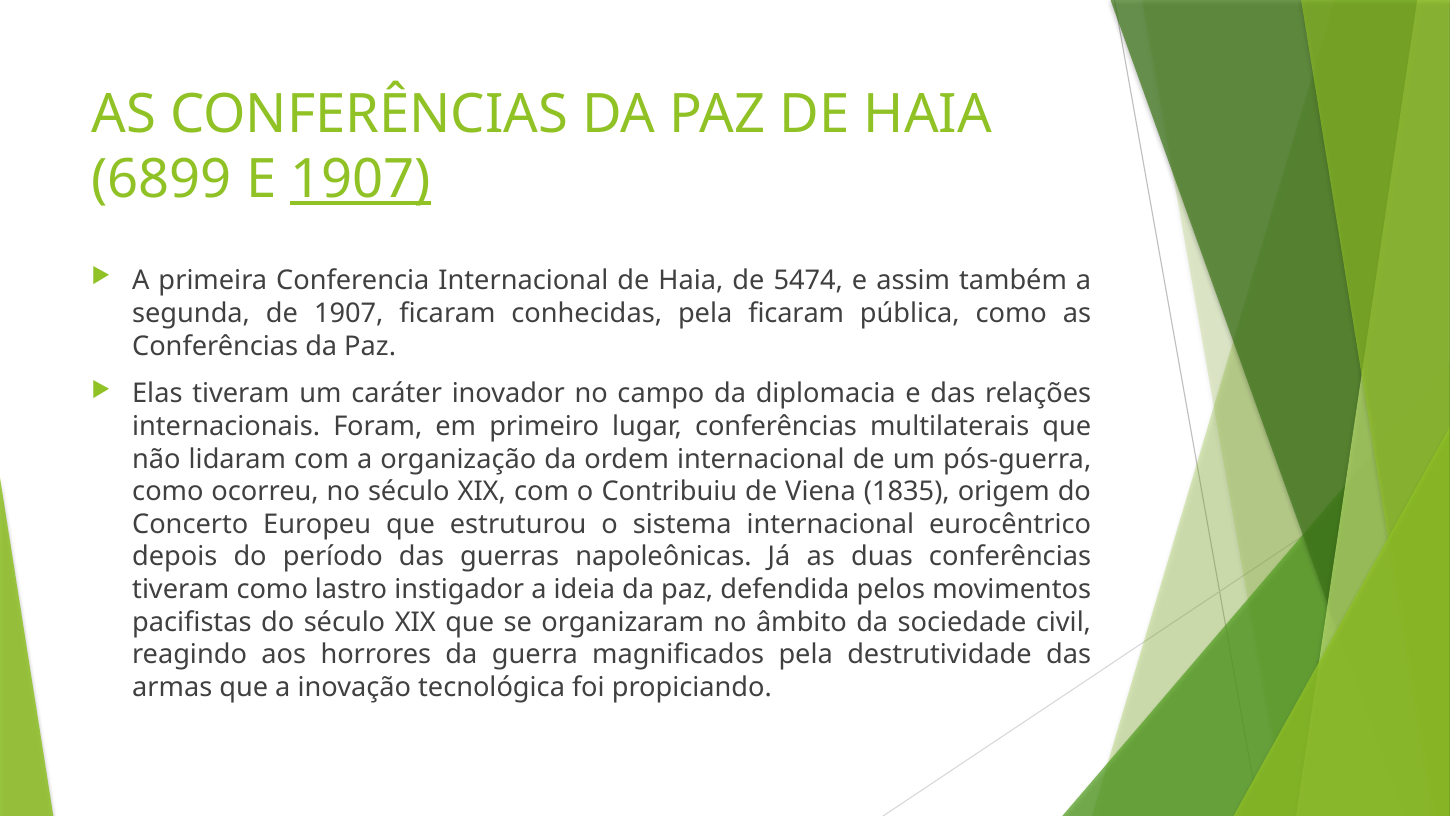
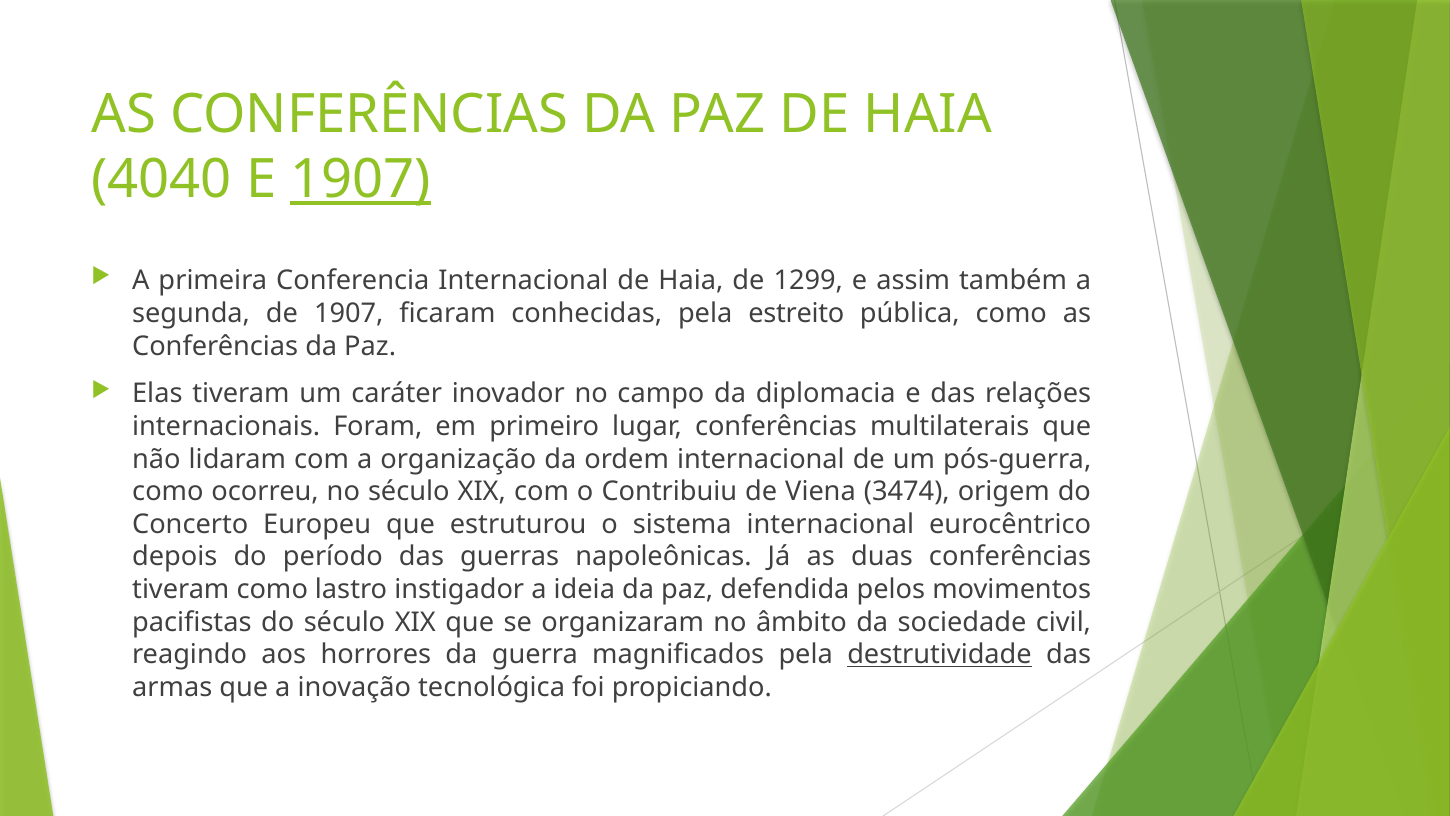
6899: 6899 -> 4040
5474: 5474 -> 1299
pela ficaram: ficaram -> estreito
1835: 1835 -> 3474
destrutividade underline: none -> present
